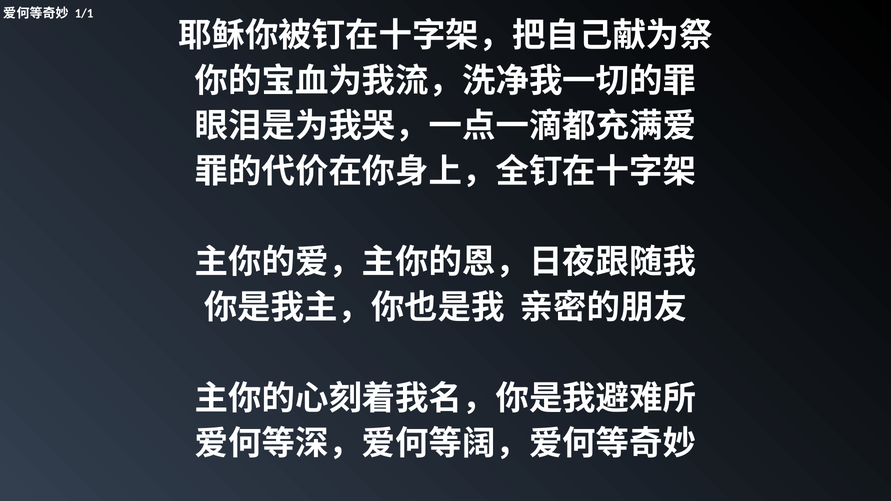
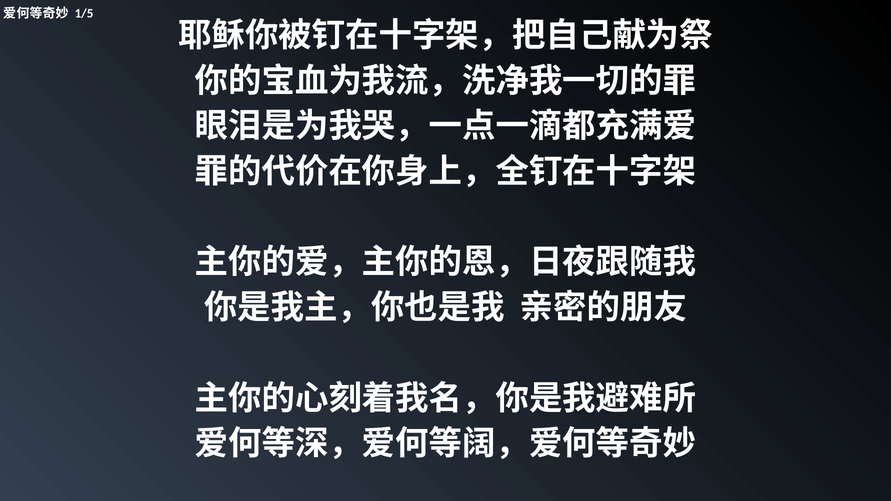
1/1: 1/1 -> 1/5
